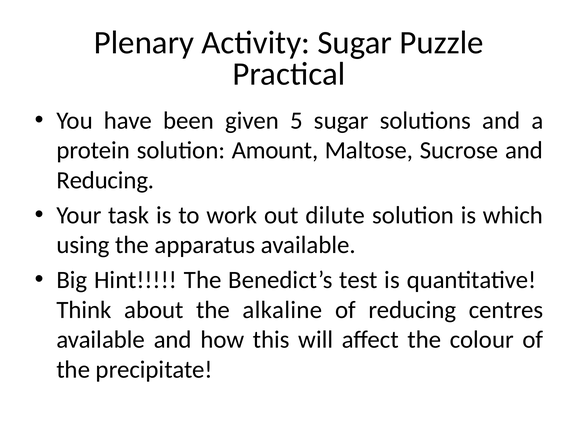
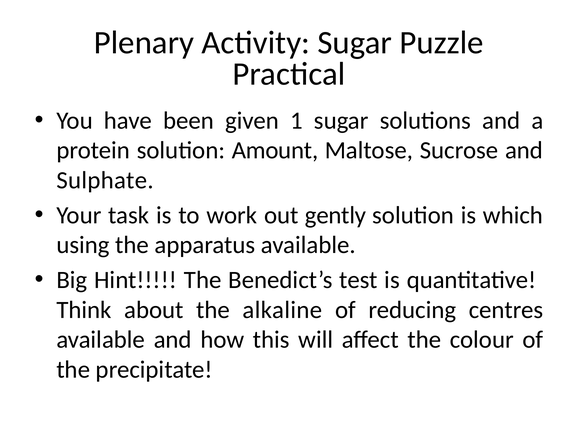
5: 5 -> 1
Reducing at (105, 180): Reducing -> Sulphate
dilute: dilute -> gently
